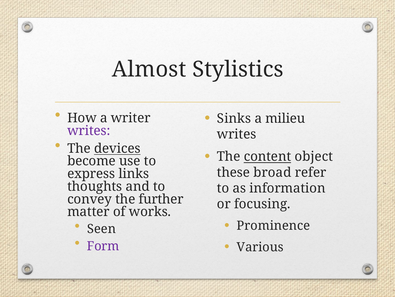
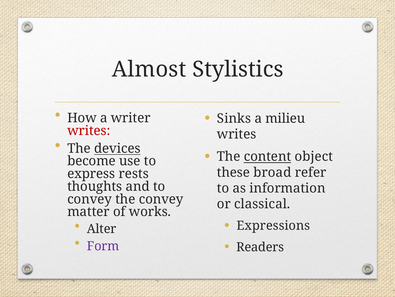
writes at (89, 130) colour: purple -> red
links: links -> rests
the further: further -> convey
focusing: focusing -> classical
Prominence: Prominence -> Expressions
Seen: Seen -> Alter
Various: Various -> Readers
